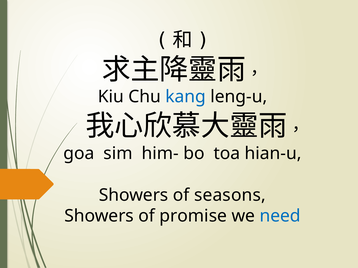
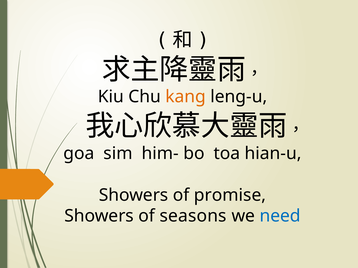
kang colour: blue -> orange
seasons: seasons -> promise
promise: promise -> seasons
